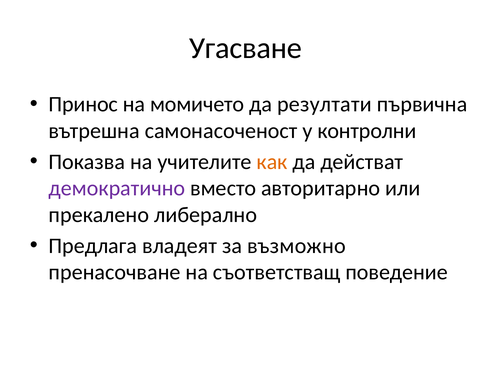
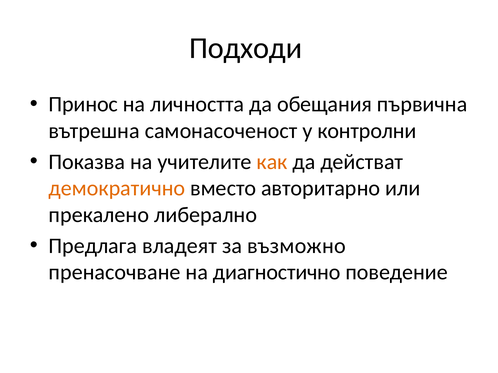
Угасване: Угасване -> Подходи
момичето: момичето -> личността
резултати: резултати -> обещания
демократично colour: purple -> orange
съответстващ: съответстващ -> диагностично
